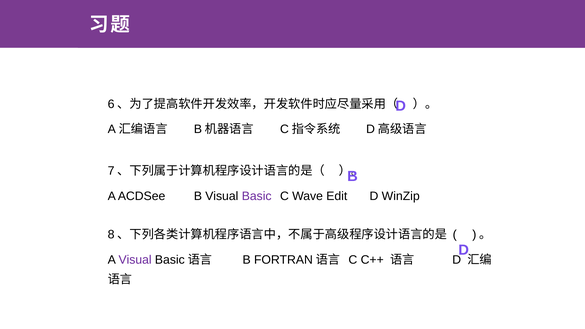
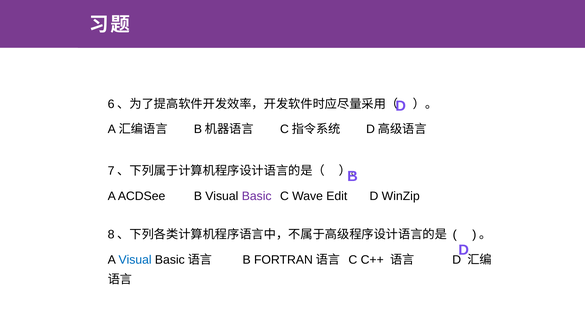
Visual at (135, 260) colour: purple -> blue
